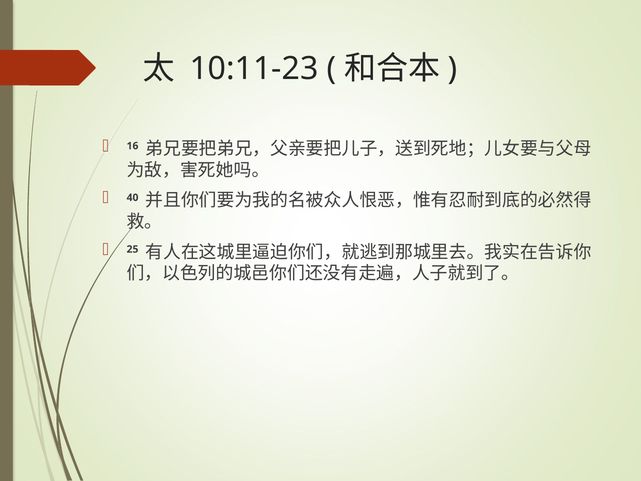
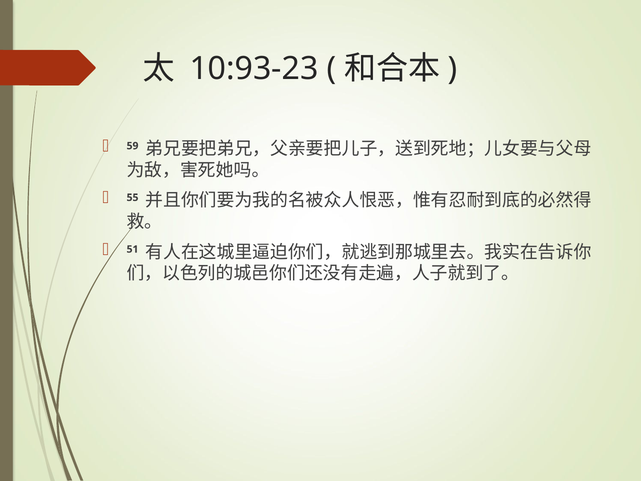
10:11-23: 10:11-23 -> 10:93-23
16: 16 -> 59
40: 40 -> 55
25: 25 -> 51
